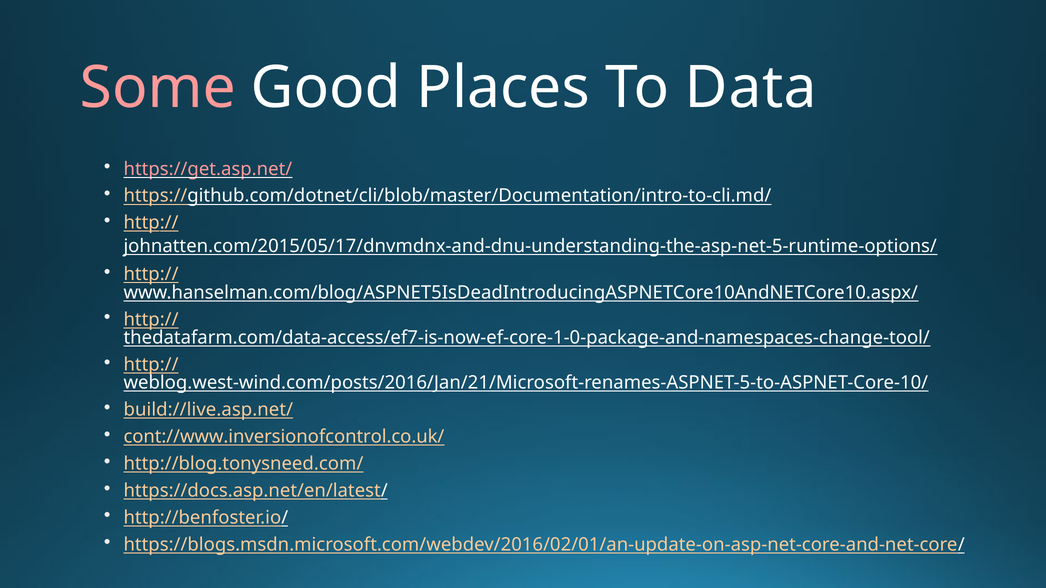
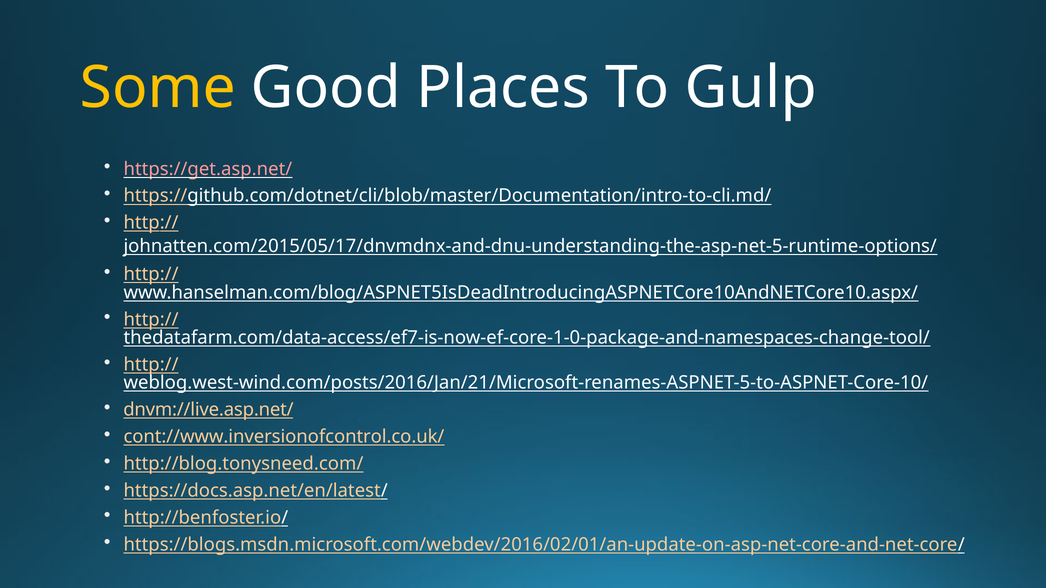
Some colour: pink -> yellow
Data: Data -> Gulp
build://live.asp.net/: build://live.asp.net/ -> dnvm://live.asp.net/
